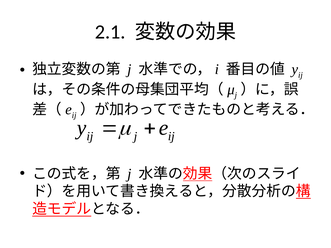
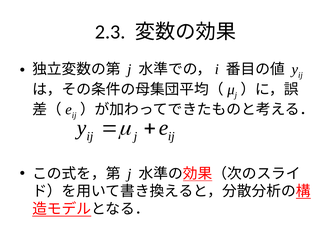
2.1: 2.1 -> 2.3
